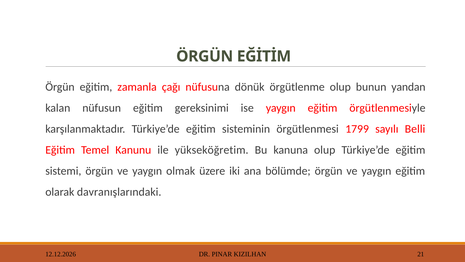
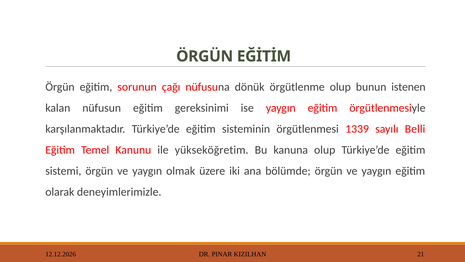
zamanla: zamanla -> sorunun
yandan: yandan -> istenen
1799: 1799 -> 1339
davranışlarındaki: davranışlarındaki -> deneyimlerimizle
